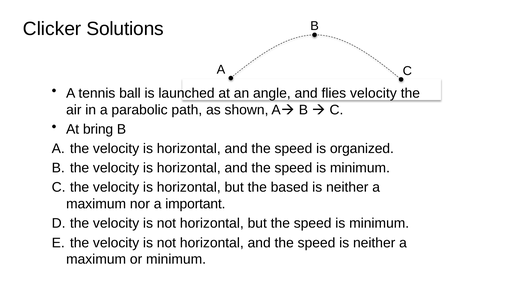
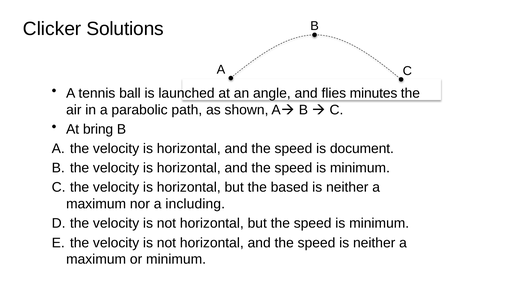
flies velocity: velocity -> minutes
organized: organized -> document
important: important -> including
